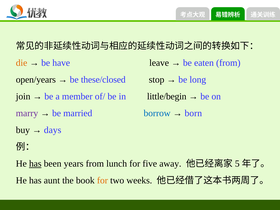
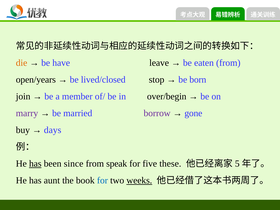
these/closed: these/closed -> lived/closed
long: long -> born
little/begin: little/begin -> over/begin
borrow colour: blue -> purple
born: born -> gone
years: years -> since
lunch: lunch -> speak
away: away -> these
for at (102, 180) colour: orange -> blue
weeks underline: none -> present
